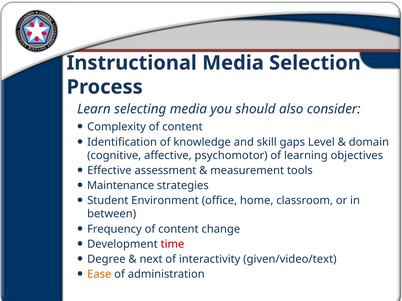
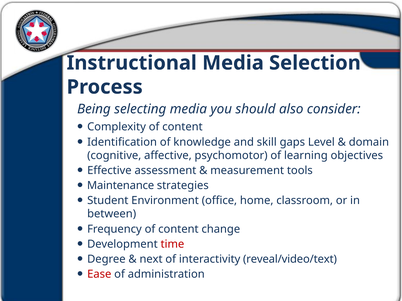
Learn: Learn -> Being
given/video/text: given/video/text -> reveal/video/text
Ease colour: orange -> red
